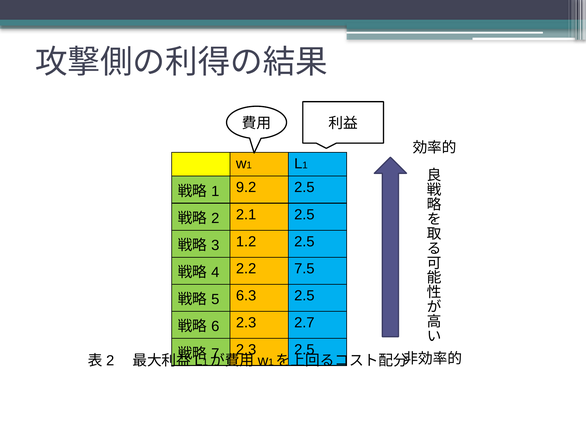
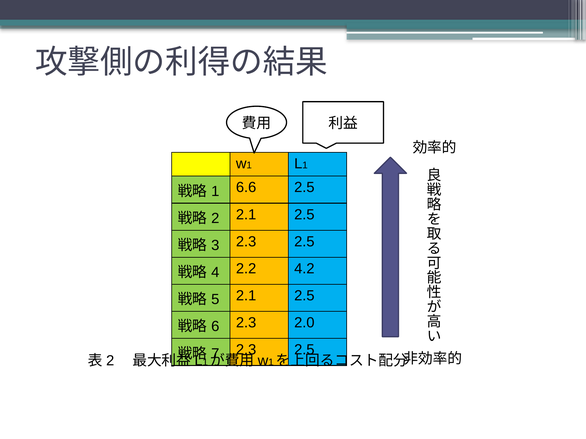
9.2: 9.2 -> 6.6
1.2 at (246, 242): 1.2 -> 2.3
7.5: 7.5 -> 4.2
6.3 at (246, 296): 6.3 -> 2.1
2.7: 2.7 -> 2.0
